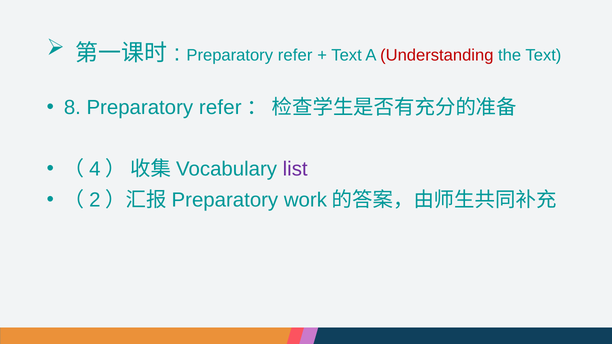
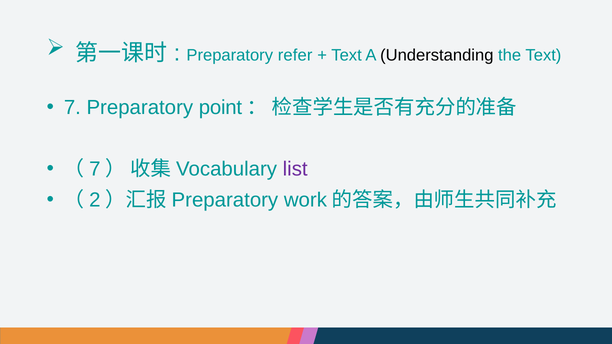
Understanding colour: red -> black
8 at (72, 108): 8 -> 7
refer at (220, 108): refer -> point
4 at (95, 169): 4 -> 7
